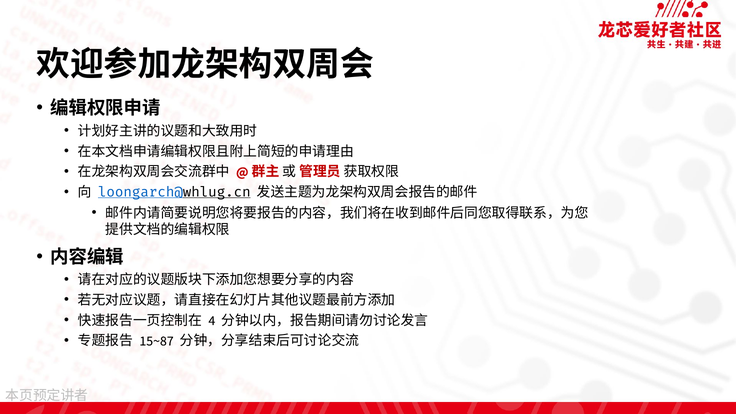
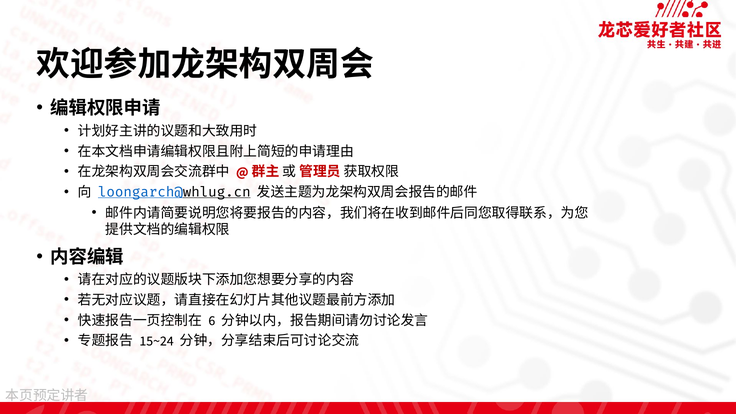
4: 4 -> 6
15~87: 15~87 -> 15~24
